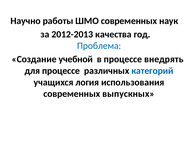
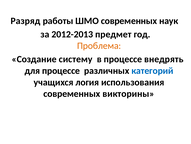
Научно: Научно -> Разряд
качества: качества -> предмет
Проблема colour: blue -> orange
учебной: учебной -> систему
выпускных: выпускных -> викторины
